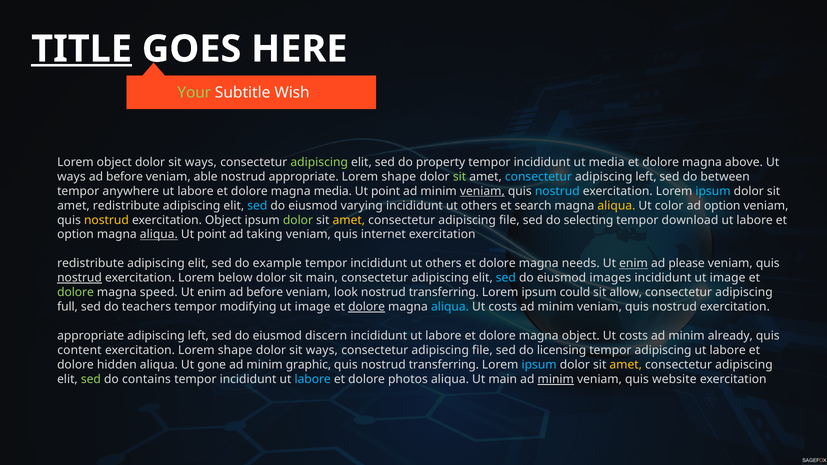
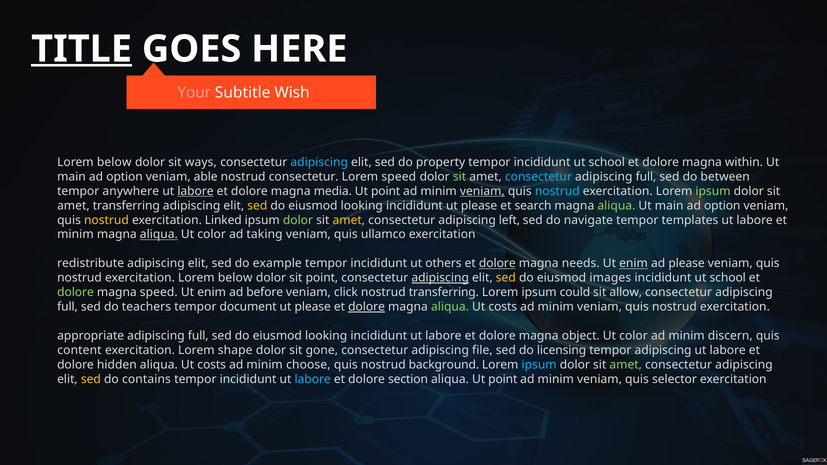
Your colour: light green -> pink
object at (114, 162): object -> below
adipiscing at (319, 162) colour: light green -> light blue
tempor incididunt ut media: media -> school
above: above -> within
ways at (71, 177): ways -> main
before at (125, 177): before -> option
nostrud appropriate: appropriate -> consectetur
shape at (399, 177): shape -> speed
left at (646, 177): left -> full
labore at (195, 191) underline: none -> present
ipsum at (713, 191) colour: light blue -> light green
amet redistribute: redistribute -> transferring
sed at (257, 206) colour: light blue -> yellow
varying at (362, 206): varying -> looking
others at (479, 206): others -> please
aliqua at (616, 206) colour: yellow -> light green
color at (669, 206): color -> main
exercitation Object: Object -> Linked
file at (509, 220): file -> left
selecting: selecting -> navigate
download: download -> templates
option at (75, 235): option -> minim
point at (212, 235): point -> color
internet: internet -> ullamco
dolore at (497, 264) underline: none -> present
nostrud at (80, 278) underline: present -> none
sit main: main -> point
adipiscing at (440, 278) underline: none -> present
sed at (506, 278) colour: light blue -> yellow
image at (728, 278): image -> school
look: look -> click
modifying: modifying -> document
image at (313, 307): image -> please
aliqua at (450, 307) colour: light blue -> light green
left at (198, 336): left -> full
discern at (326, 336): discern -> looking
costs at (634, 336): costs -> color
already: already -> discern
ways at (322, 350): ways -> gone
gone at (212, 365): gone -> costs
graphic: graphic -> choose
quis nostrud transferring: transferring -> background
amet at (626, 365) colour: yellow -> light green
sed at (91, 379) colour: light green -> yellow
photos: photos -> section
aliqua Ut main: main -> point
minim at (556, 379) underline: present -> none
website: website -> selector
